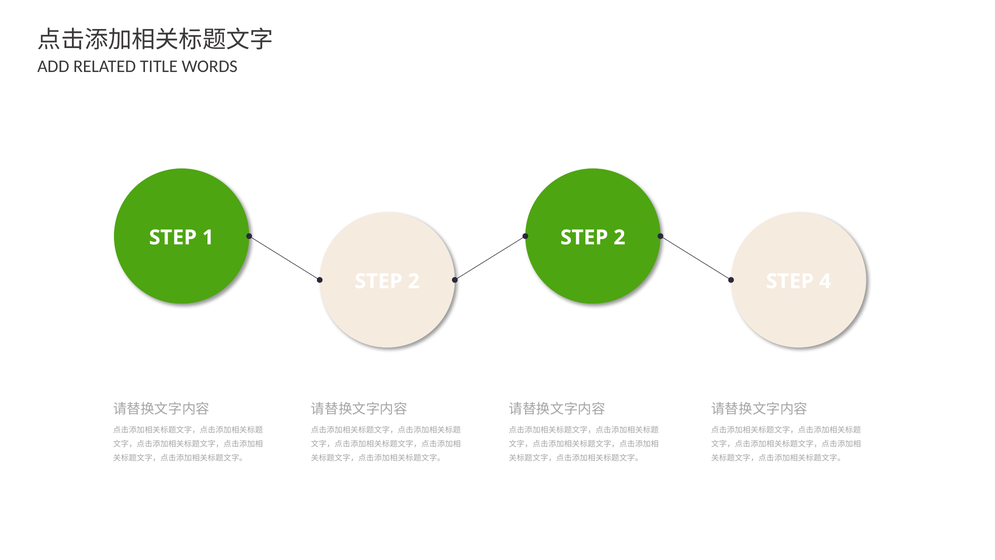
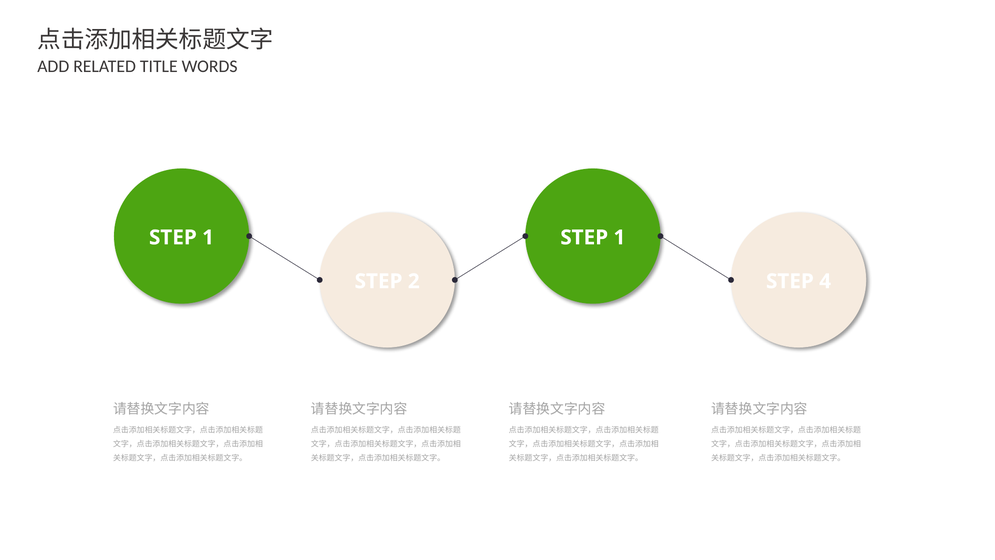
2 at (619, 237): 2 -> 1
